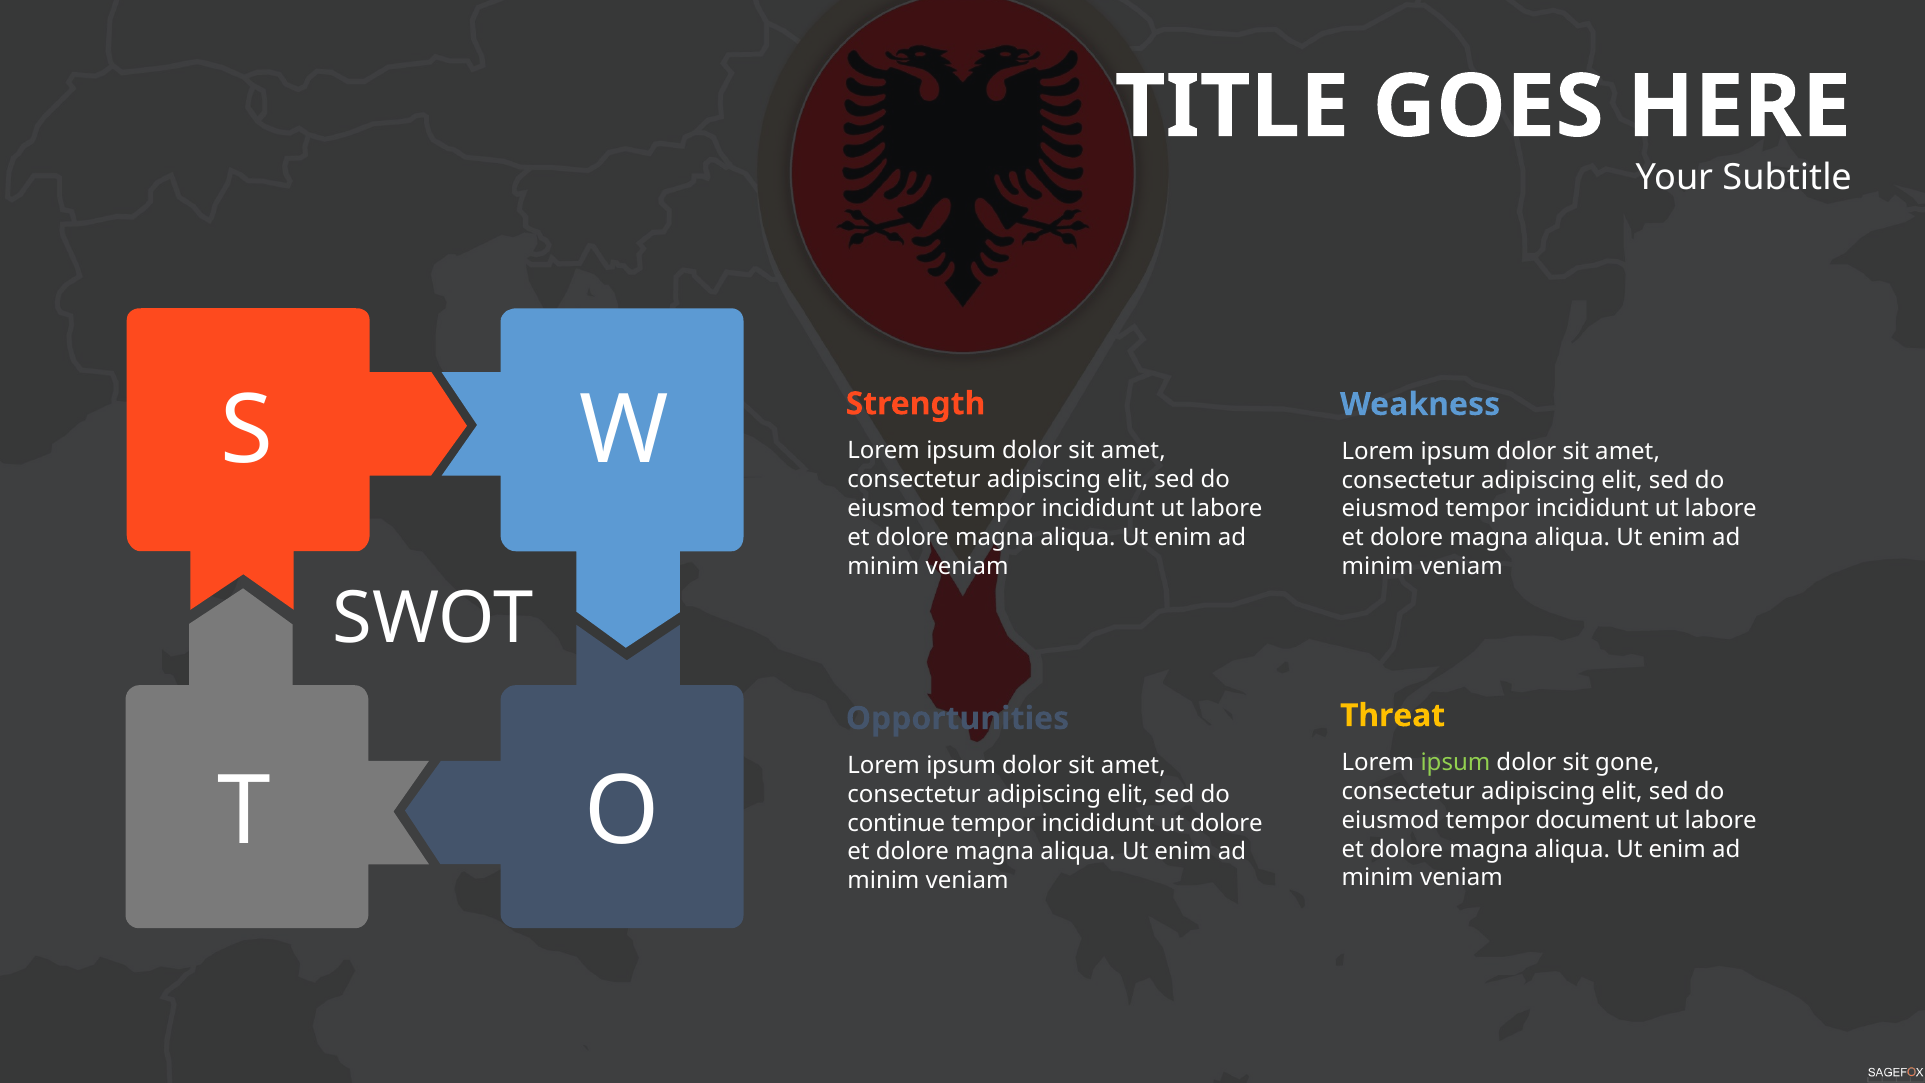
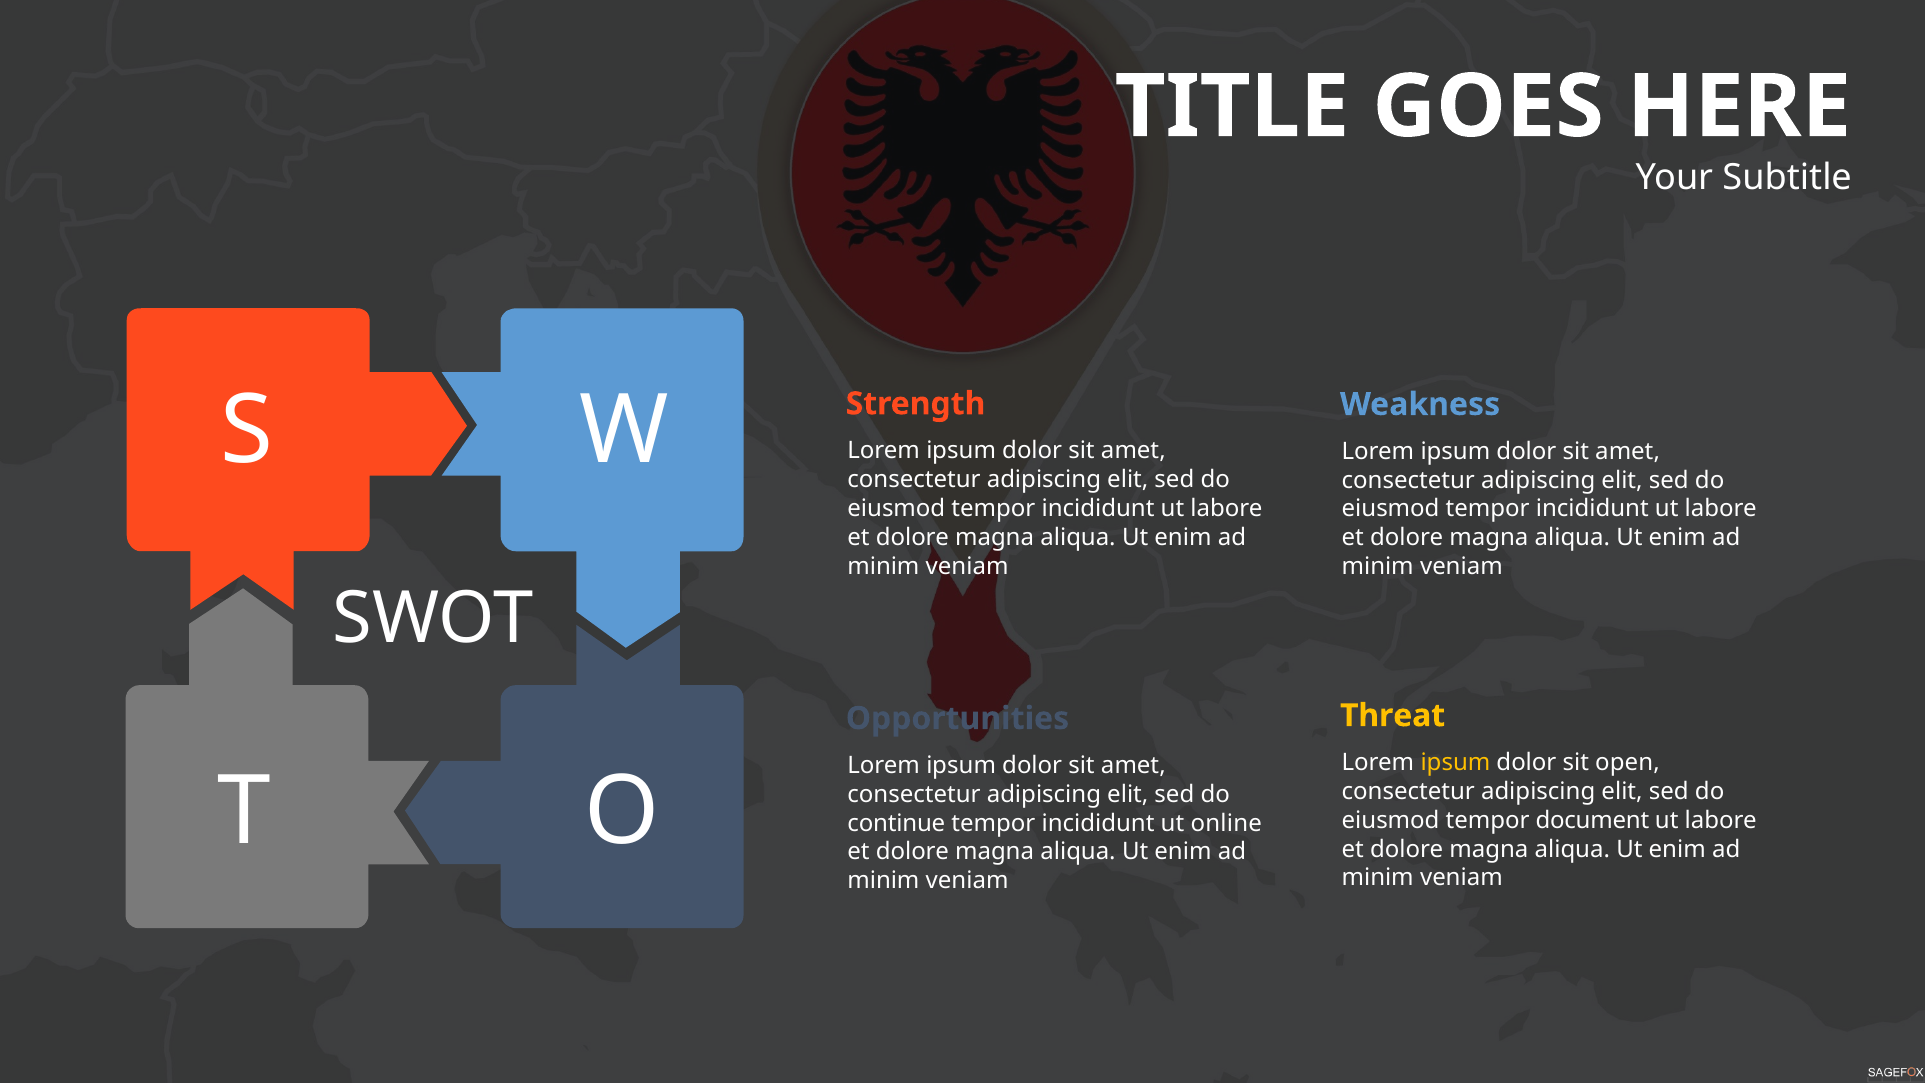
ipsum at (1455, 762) colour: light green -> yellow
gone: gone -> open
ut dolore: dolore -> online
